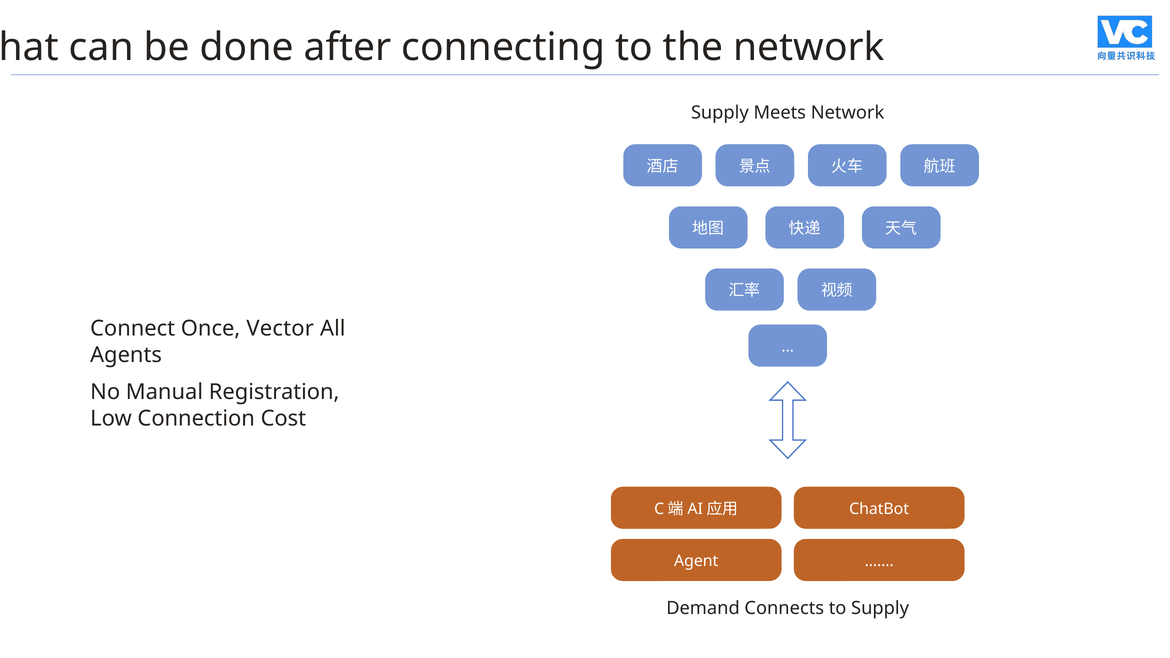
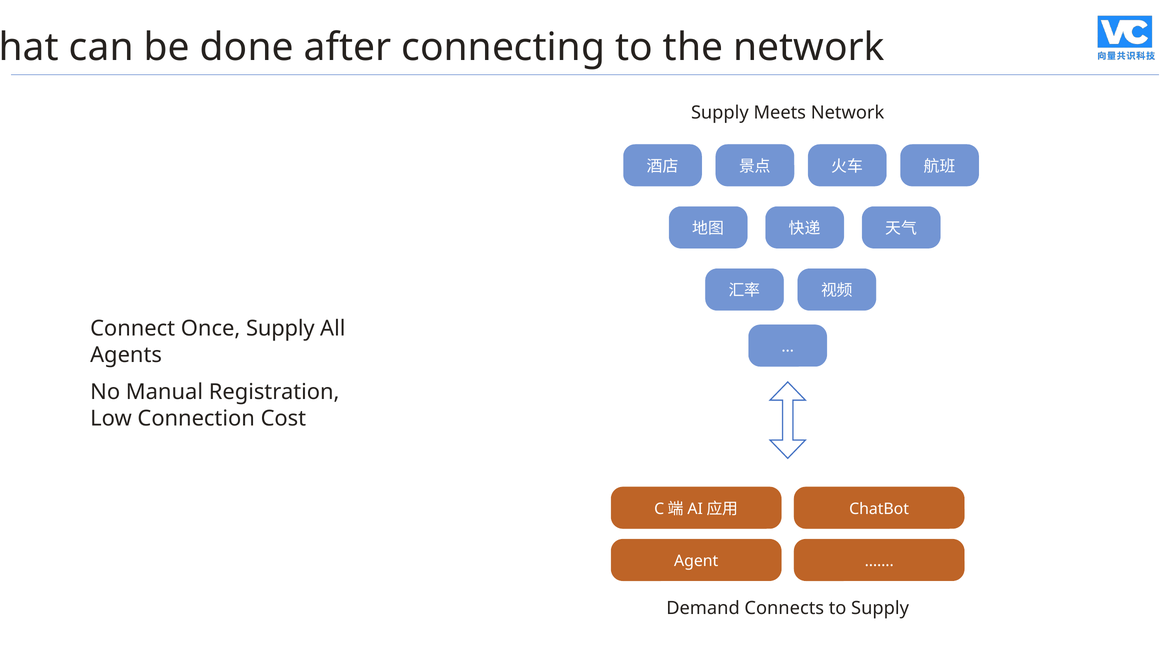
Once Vector: Vector -> Supply
